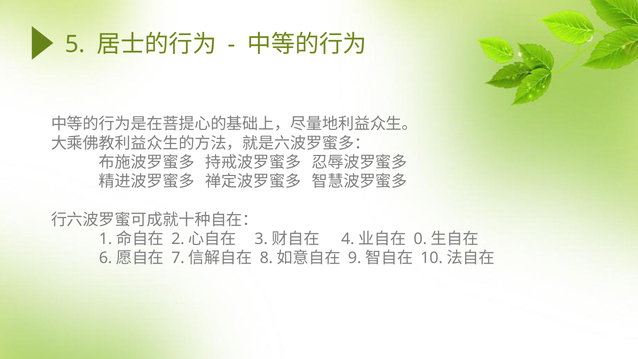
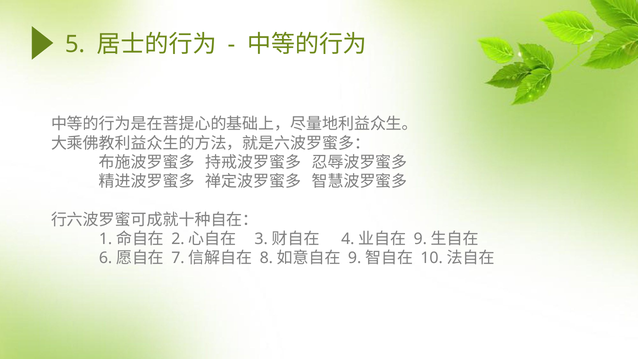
0 at (420, 239): 0 -> 9
